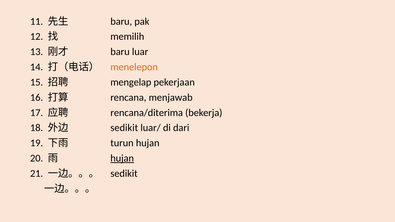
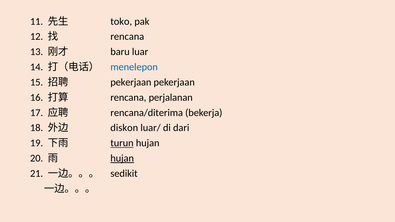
baru at (121, 21): baru -> toko
memilih at (127, 37): memilih -> rencana
menelepon colour: orange -> blue
mengelap at (131, 82): mengelap -> pekerjaan
menjawab: menjawab -> perjalanan
sedikit at (124, 128): sedikit -> diskon
turun underline: none -> present
